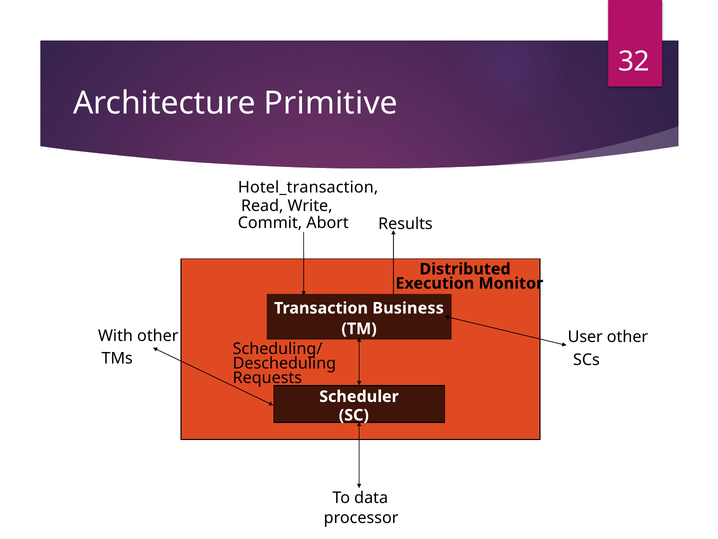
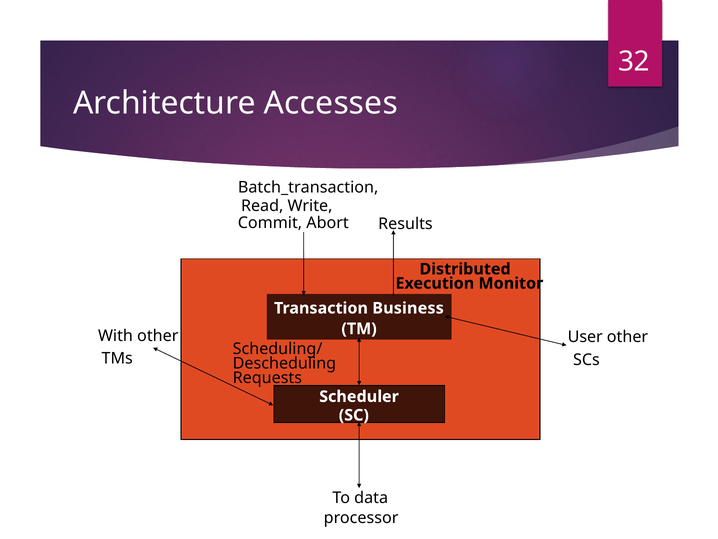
Primitive: Primitive -> Accesses
Hotel_transaction: Hotel_transaction -> Batch_transaction
